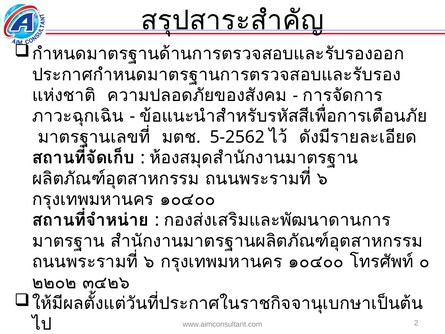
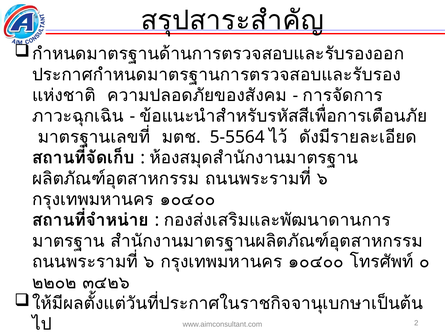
5-2562: 5-2562 -> 5-5564
